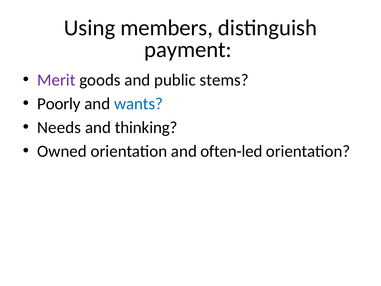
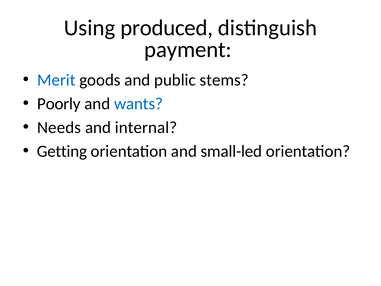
members: members -> produced
Merit colour: purple -> blue
thinking: thinking -> internal
Owned: Owned -> Getting
often-led: often-led -> small-led
